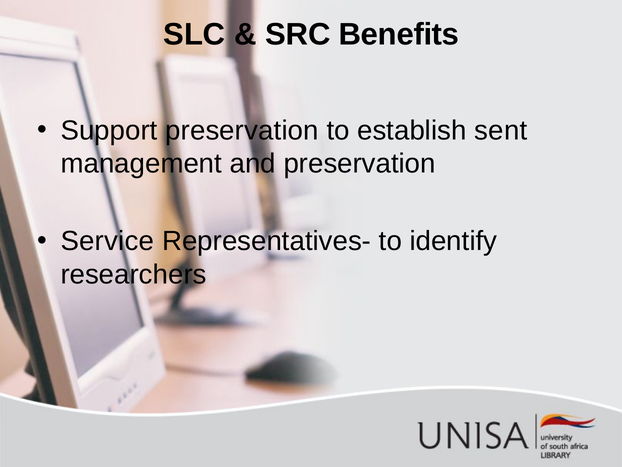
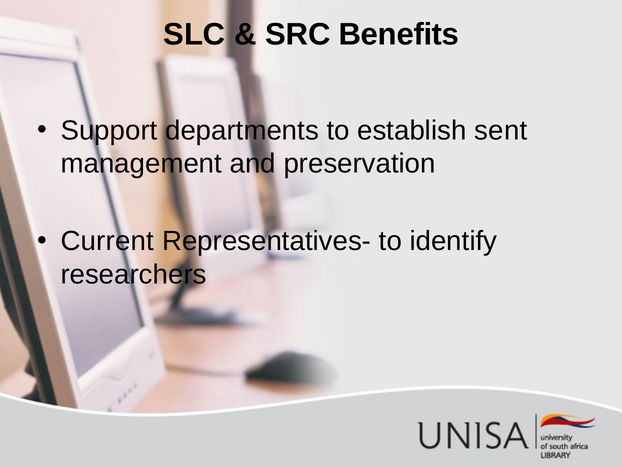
Support preservation: preservation -> departments
Service: Service -> Current
